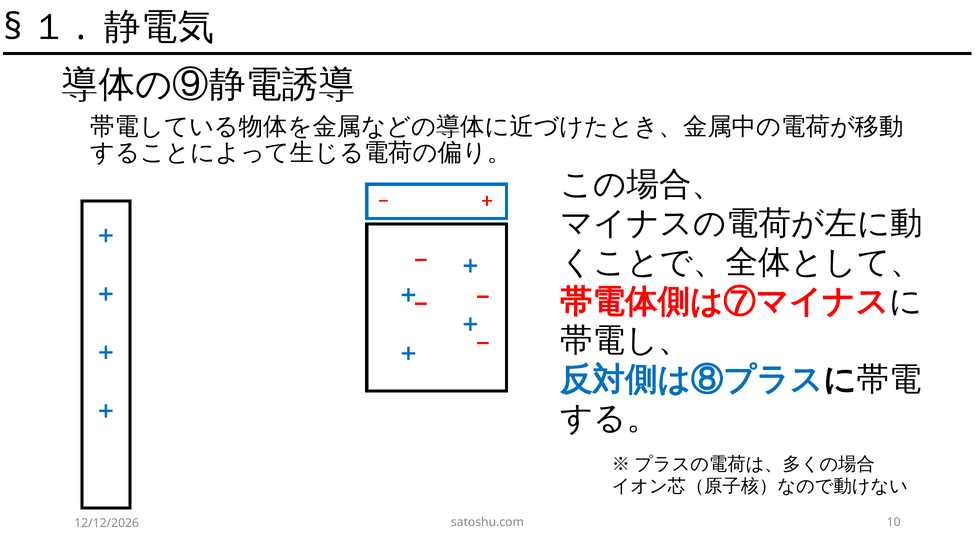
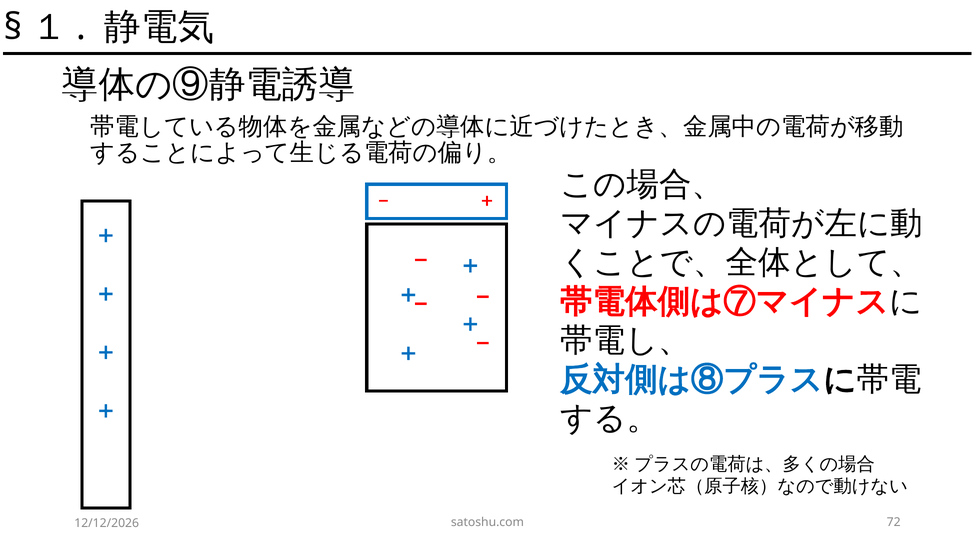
10: 10 -> 72
